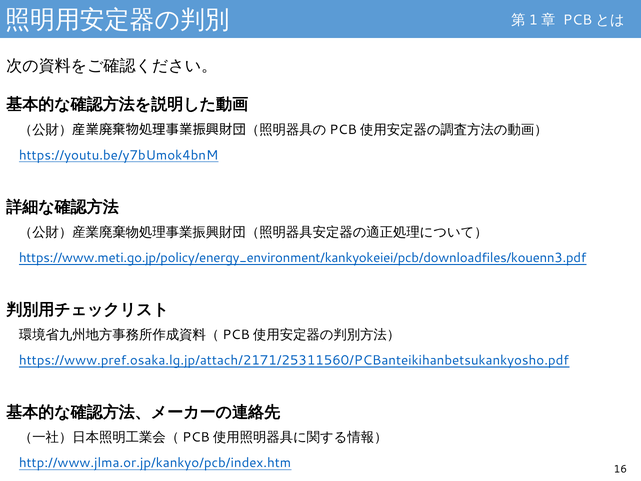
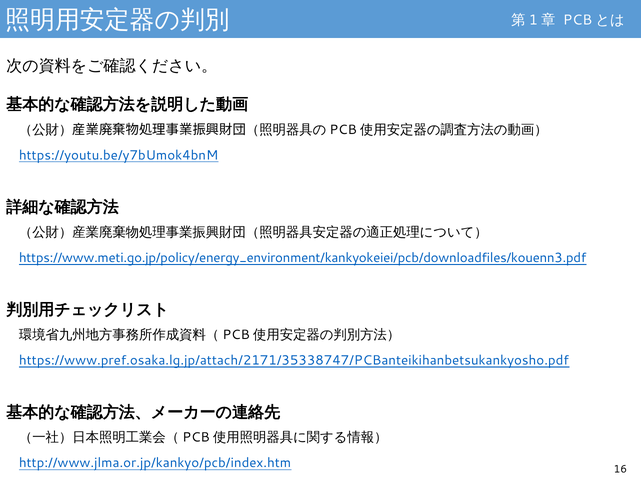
https://www.pref.osaka.lg.jp/attach/2171/25311560/PCBanteikihanbetsukankyosho.pdf: https://www.pref.osaka.lg.jp/attach/2171/25311560/PCBanteikihanbetsukankyosho.pdf -> https://www.pref.osaka.lg.jp/attach/2171/35338747/PCBanteikihanbetsukankyosho.pdf
